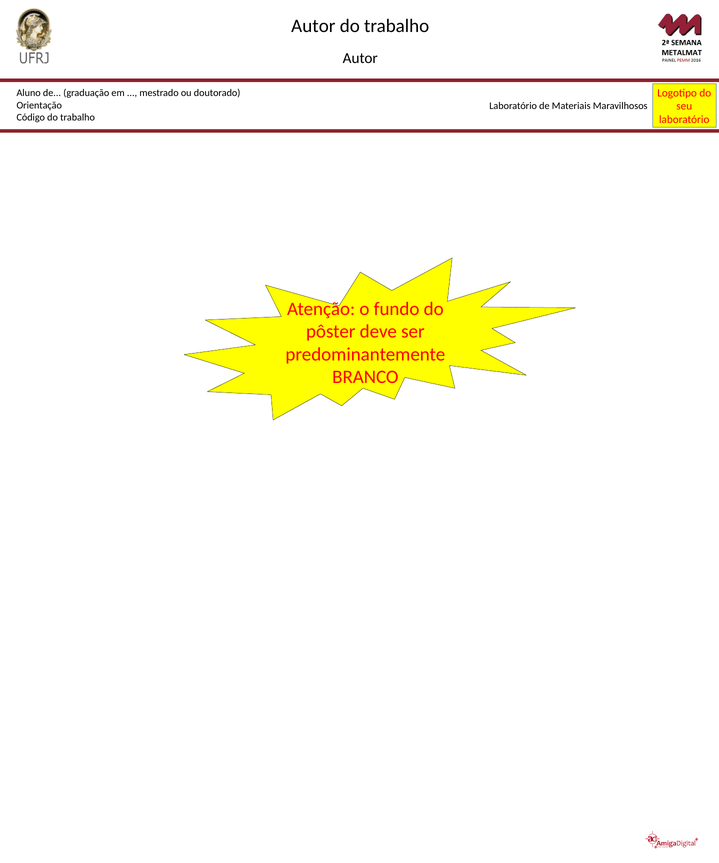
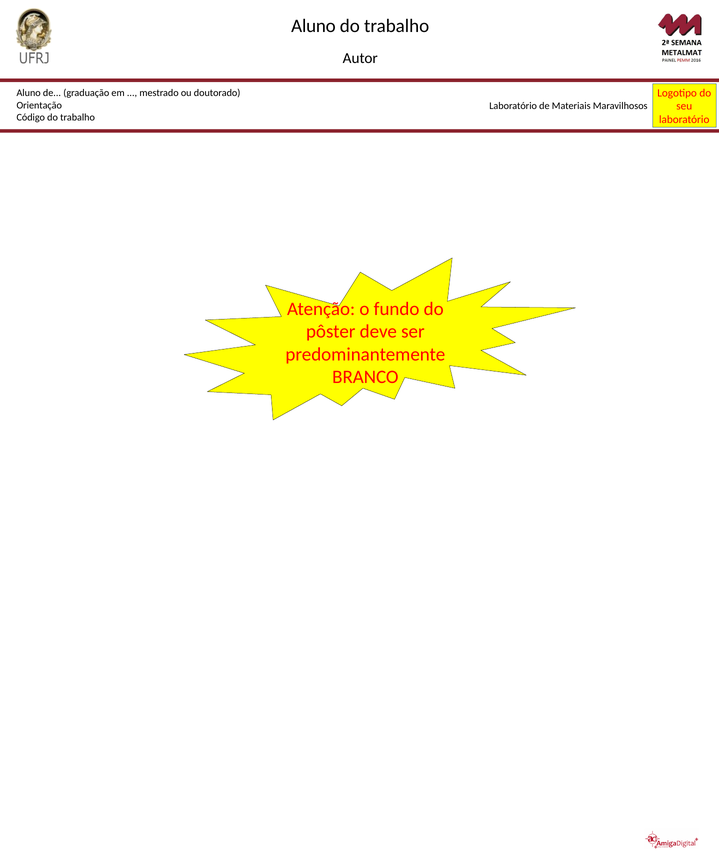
Autor at (313, 26): Autor -> Aluno
